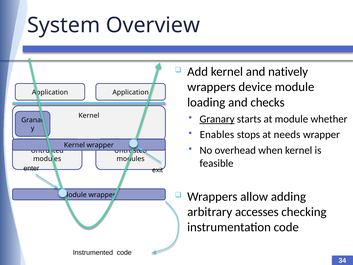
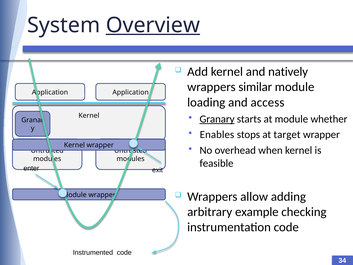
Overview underline: none -> present
device: device -> similar
checks: checks -> access
needs: needs -> target
accesses: accesses -> example
